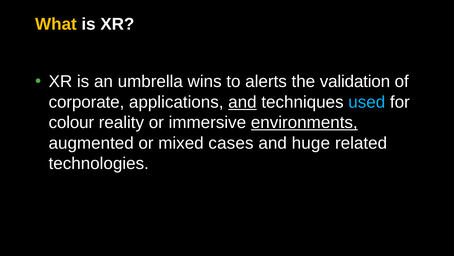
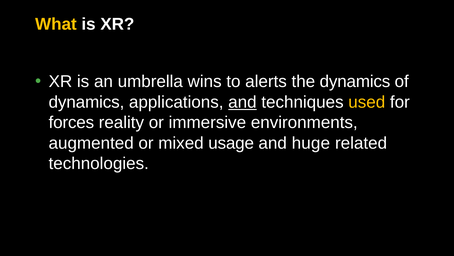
the validation: validation -> dynamics
corporate at (86, 102): corporate -> dynamics
used colour: light blue -> yellow
colour: colour -> forces
environments underline: present -> none
cases: cases -> usage
